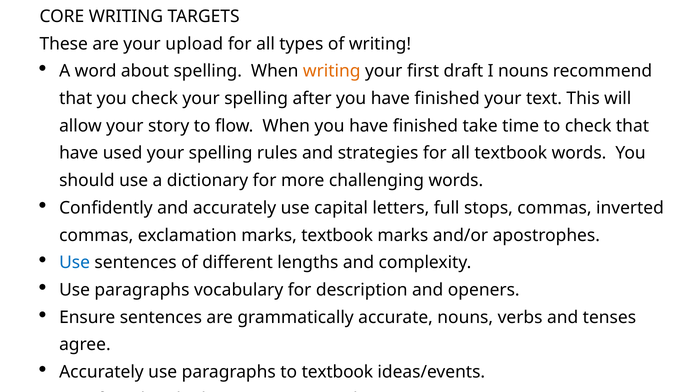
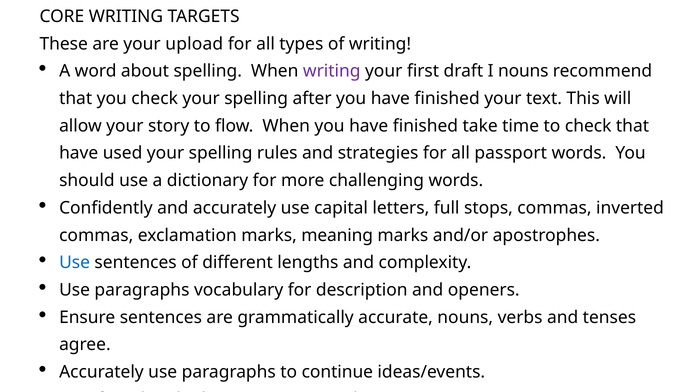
writing at (332, 71) colour: orange -> purple
all textbook: textbook -> passport
marks textbook: textbook -> meaning
to textbook: textbook -> continue
